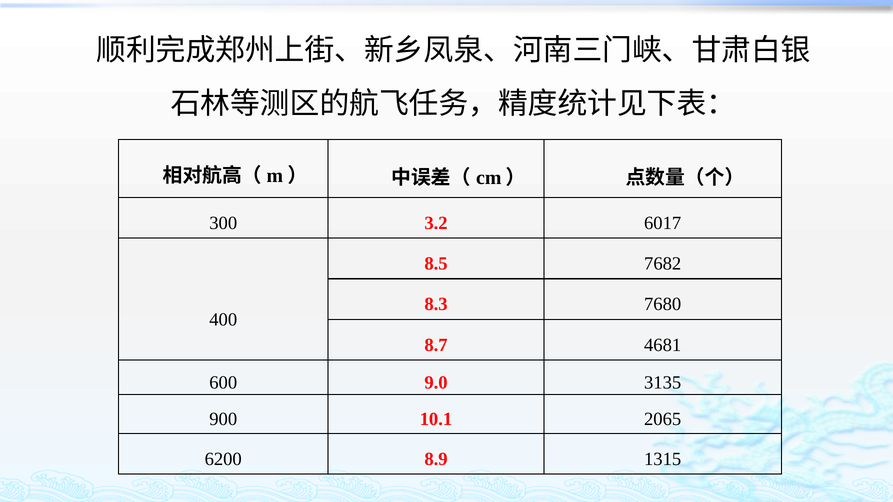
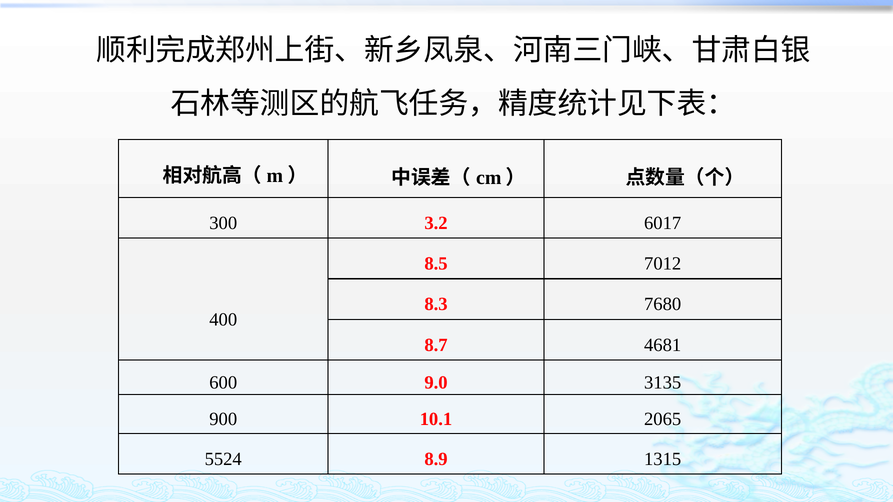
7682: 7682 -> 7012
6200: 6200 -> 5524
